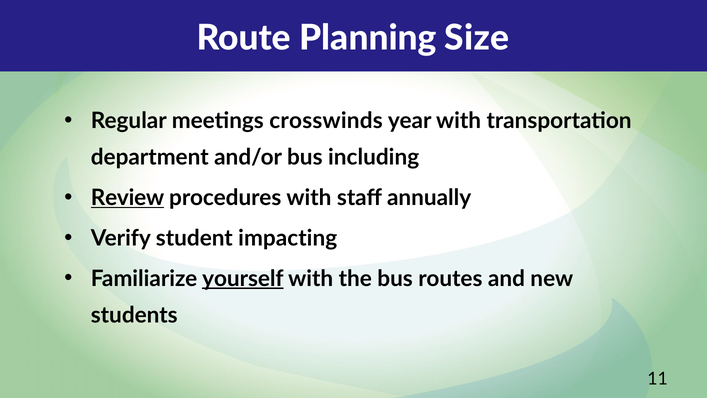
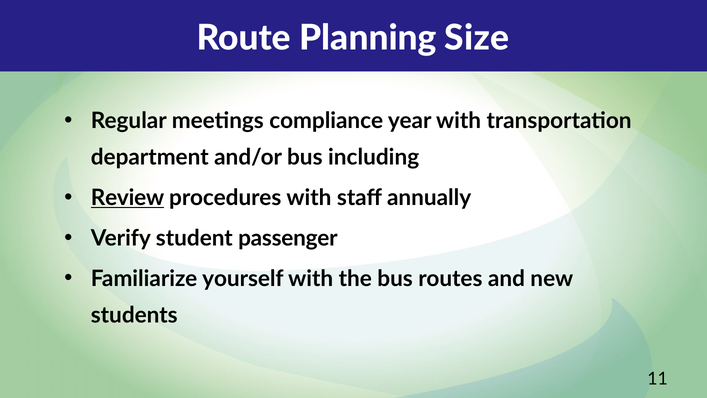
crosswinds: crosswinds -> compliance
impacting: impacting -> passenger
yourself underline: present -> none
